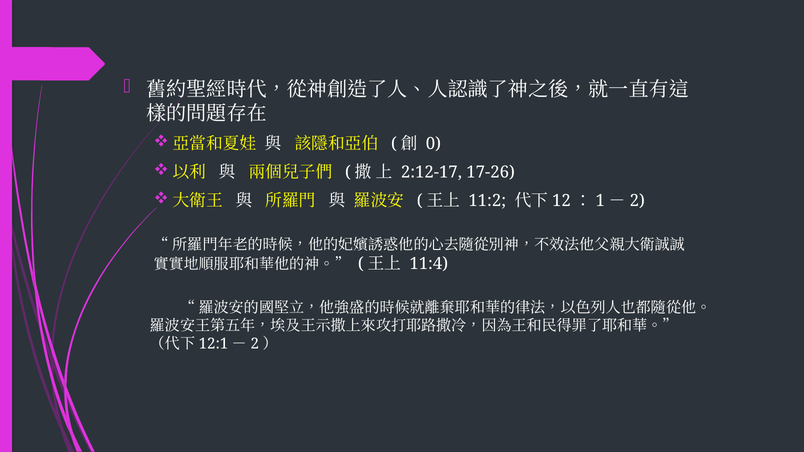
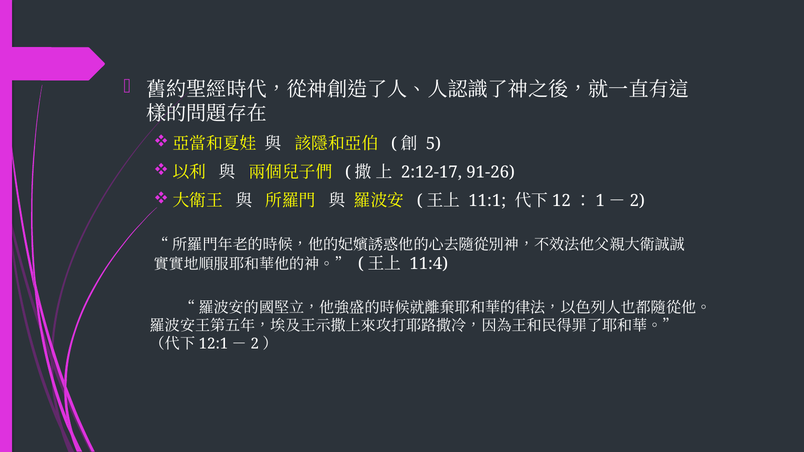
0: 0 -> 5
17-26: 17-26 -> 91-26
11:2: 11:2 -> 11:1
